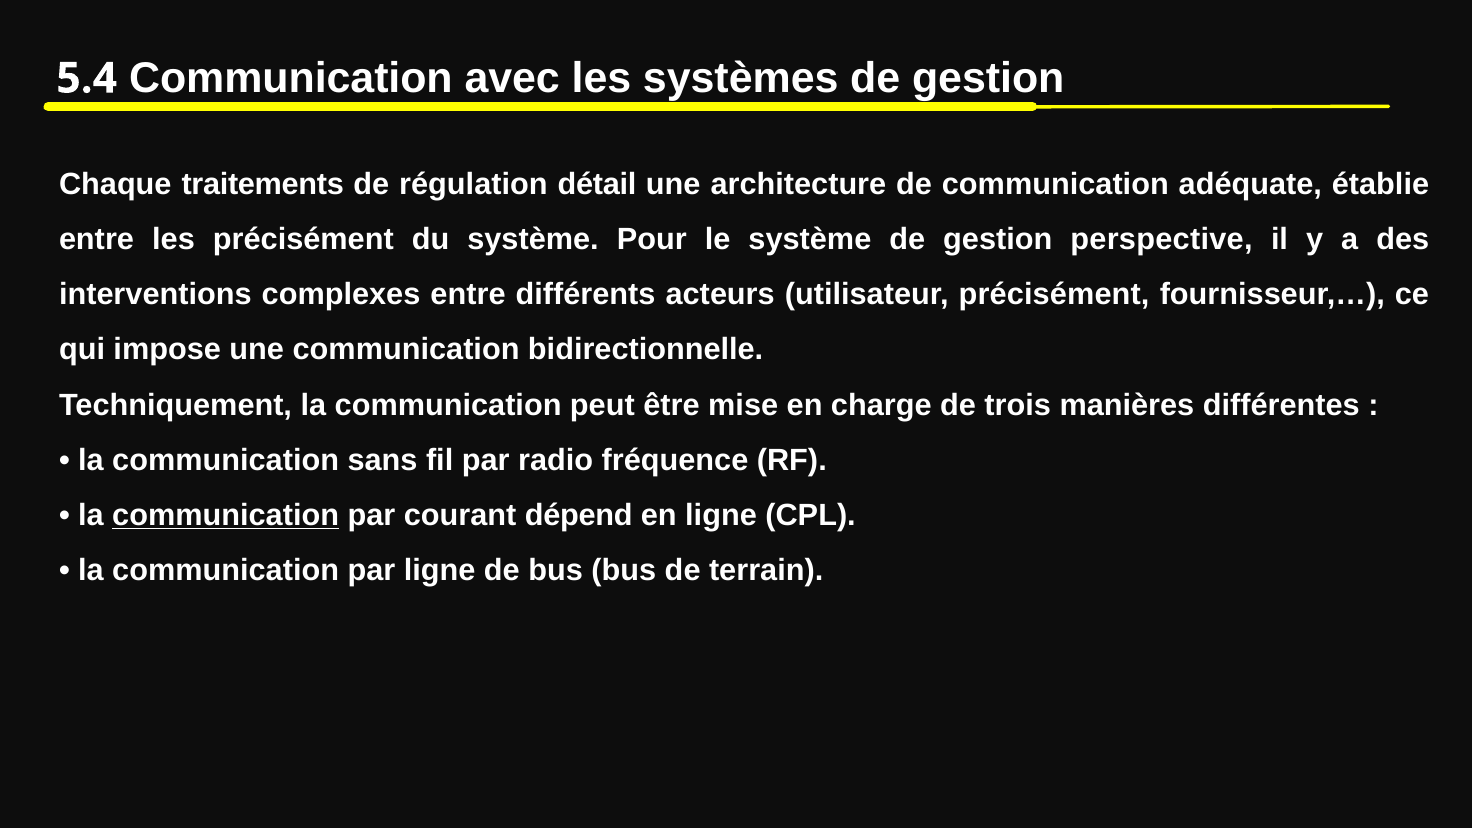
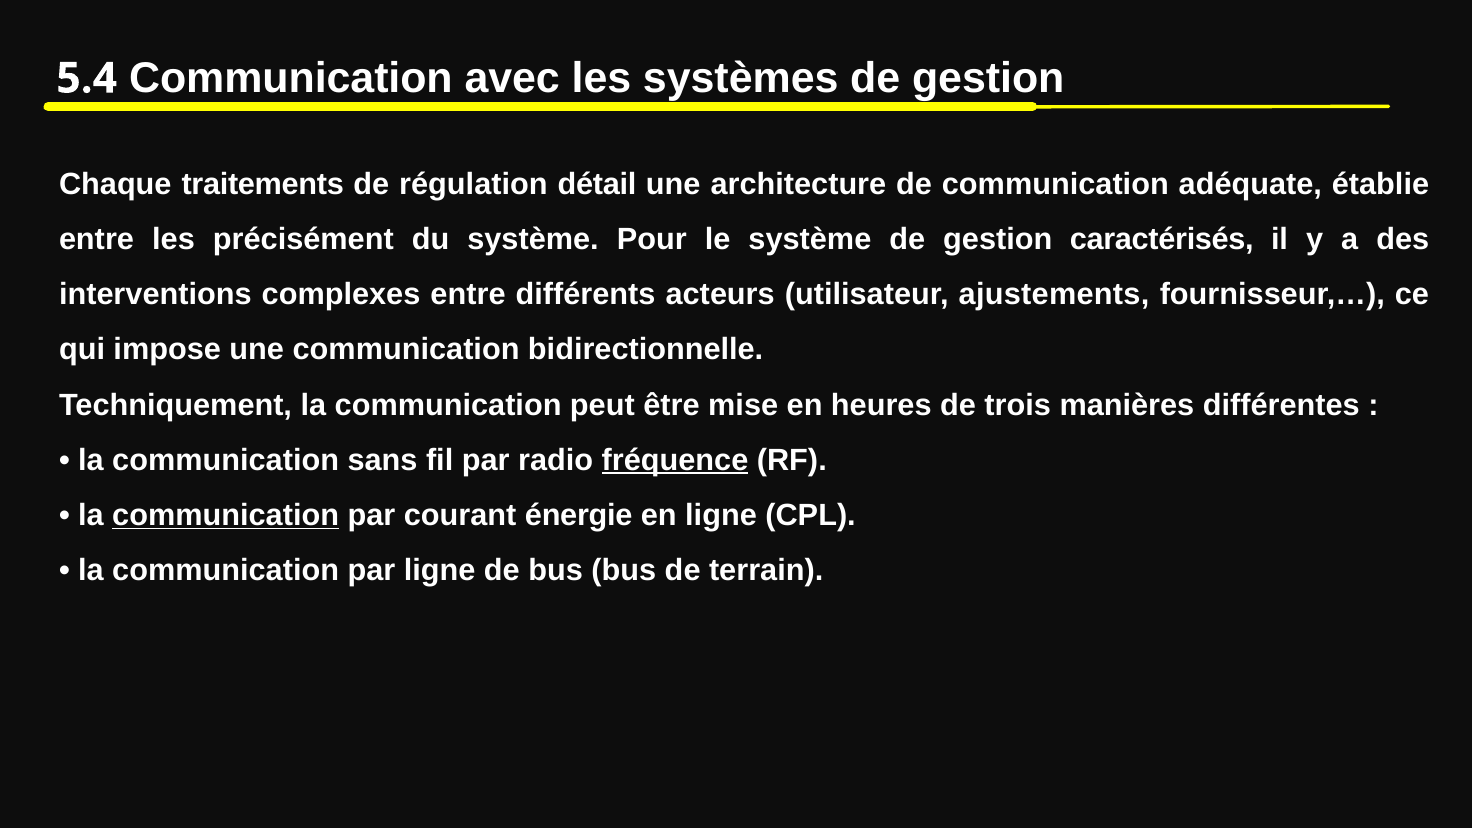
perspective: perspective -> caractérisés
utilisateur précisément: précisément -> ajustements
charge: charge -> heures
fréquence underline: none -> present
dépend: dépend -> énergie
